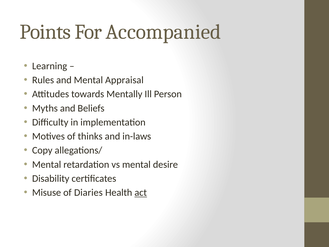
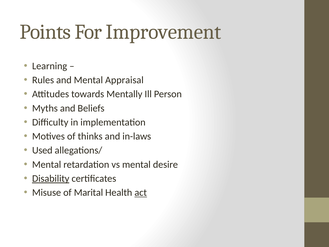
Accompanied: Accompanied -> Improvement
Copy: Copy -> Used
Disability underline: none -> present
Diaries: Diaries -> Marital
